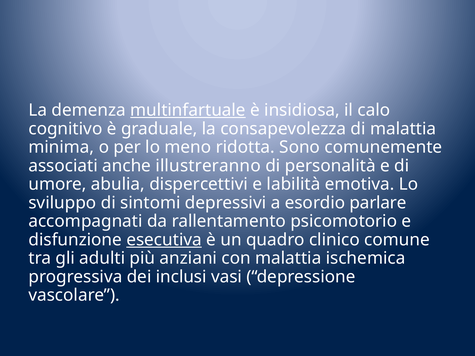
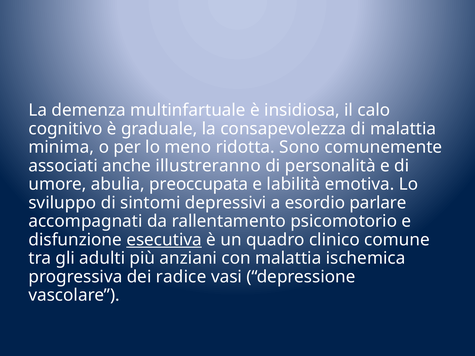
multinfartuale underline: present -> none
dispercettivi: dispercettivi -> preoccupata
inclusi: inclusi -> radice
